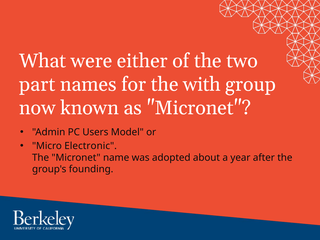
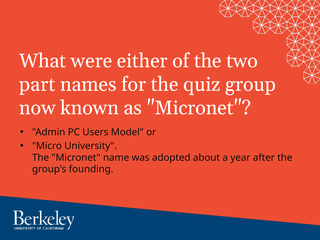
with: with -> quiz
Electronic: Electronic -> University
